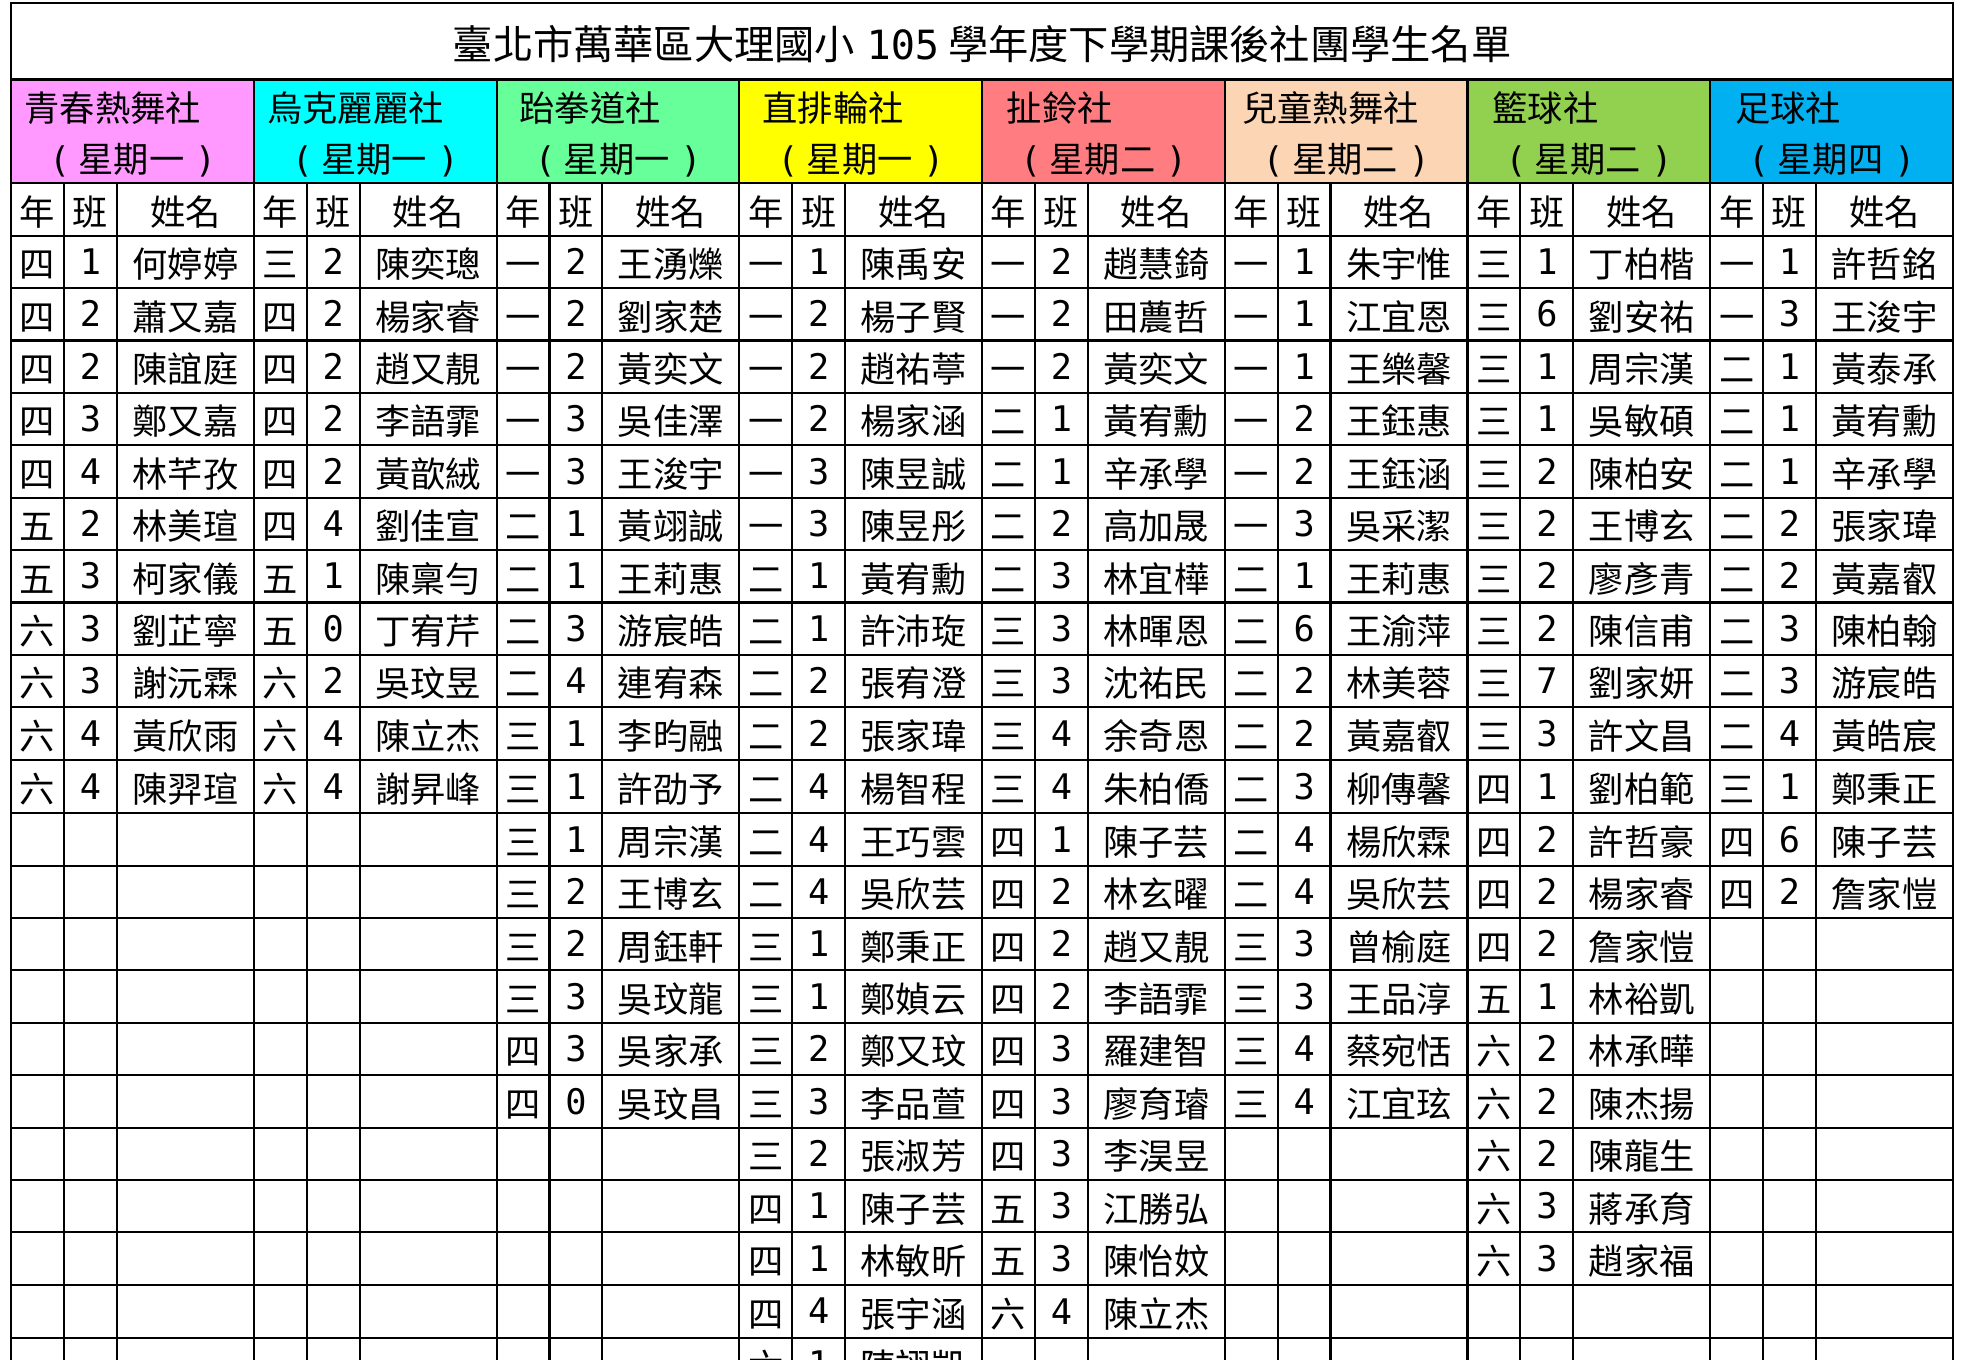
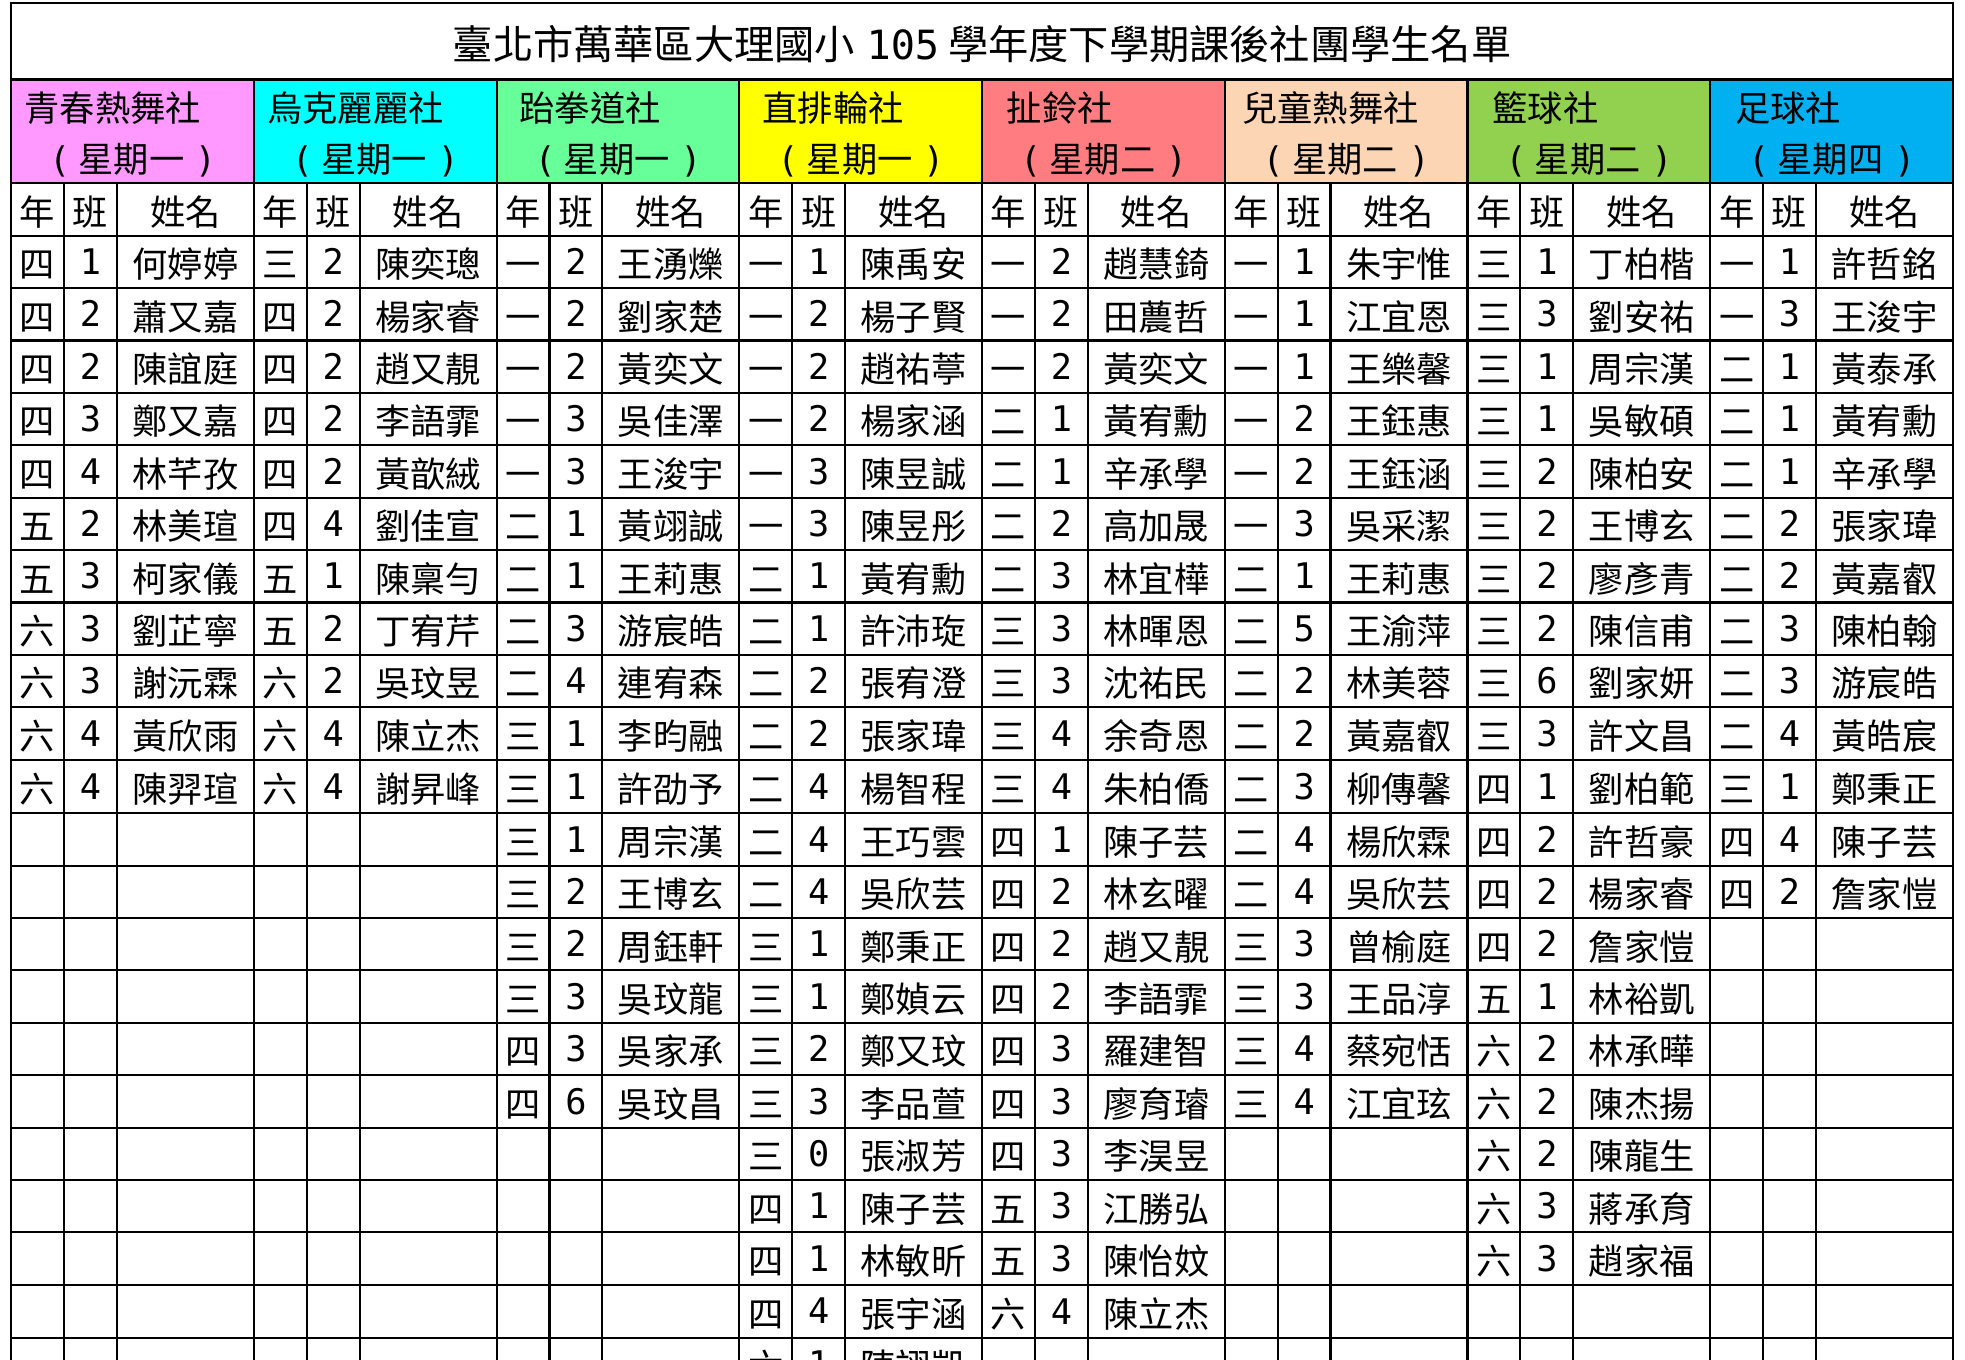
6 at (1547, 315): 6 -> 3
0 at (333, 630): 0 -> 2
6 at (1304, 630): 6 -> 5
7 at (1547, 682): 7 -> 6
6 at (1790, 841): 6 -> 4
0 at (576, 1103): 0 -> 6
2 at (819, 1155): 2 -> 0
